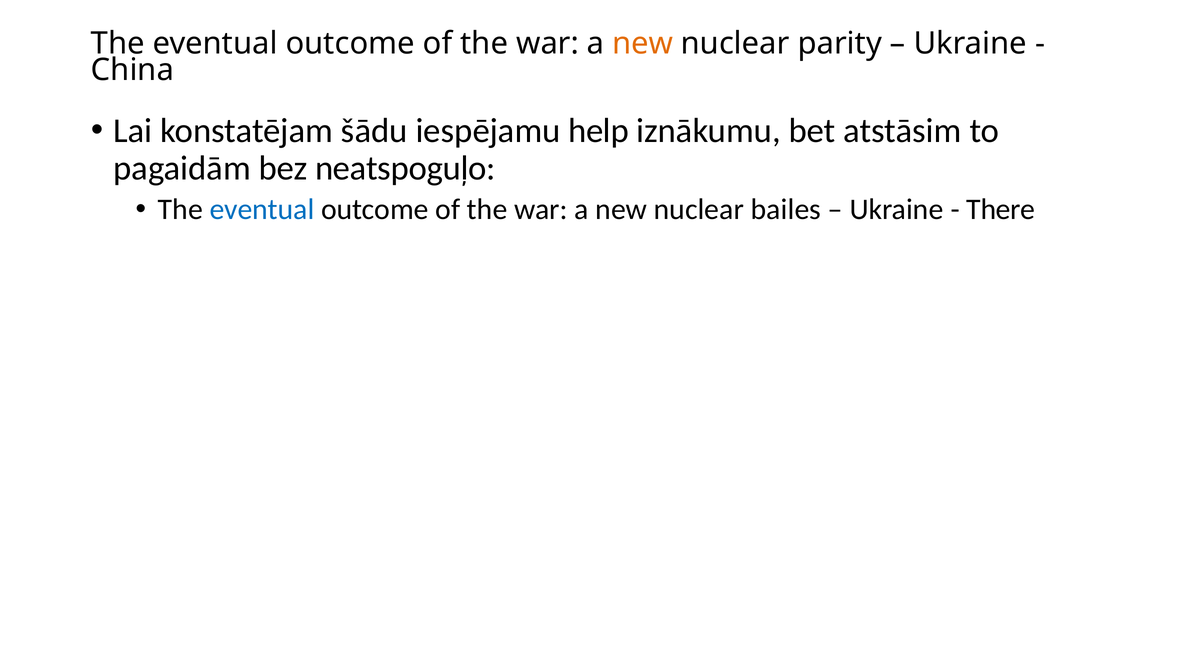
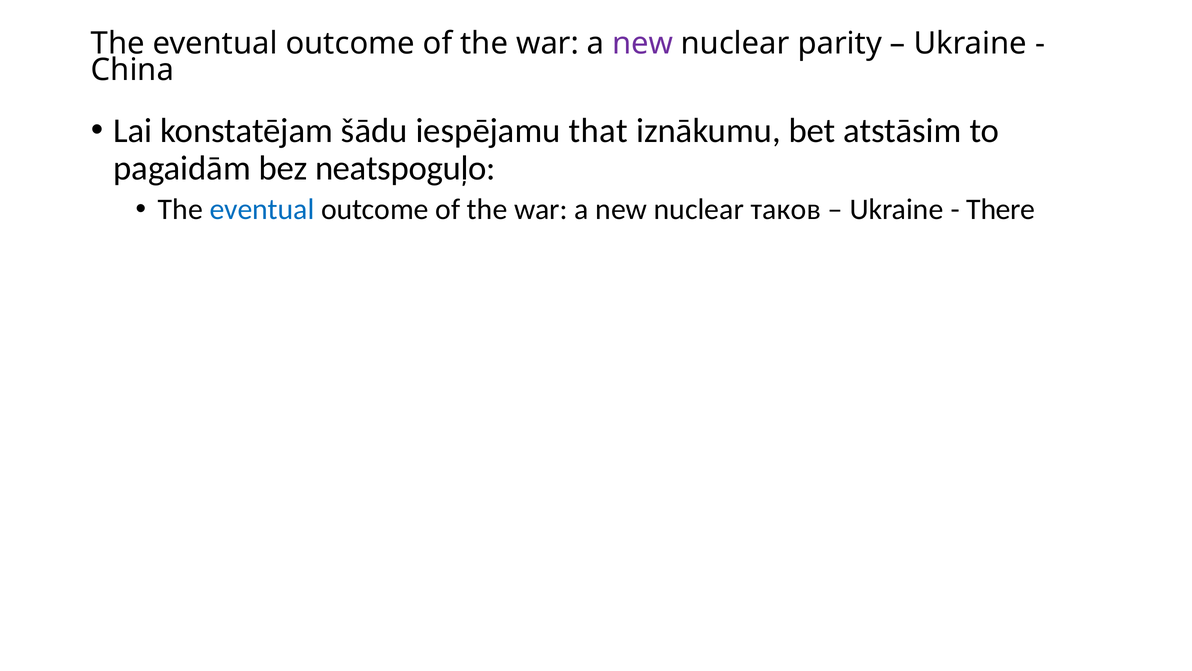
new at (643, 43) colour: orange -> purple
help: help -> that
bailes: bailes -> таков
